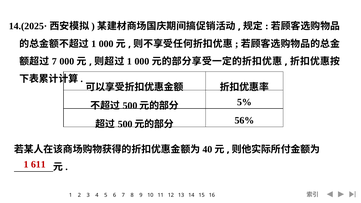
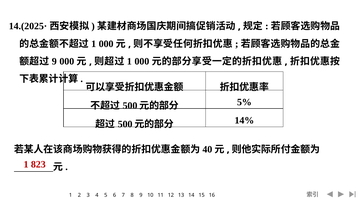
7 at (54, 61): 7 -> 9
56%: 56% -> 14%
611: 611 -> 823
